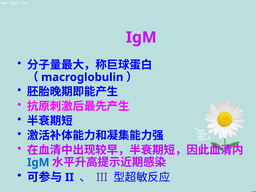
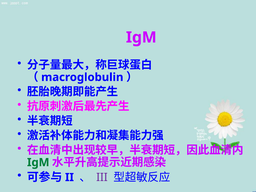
IgM at (38, 162) colour: blue -> green
